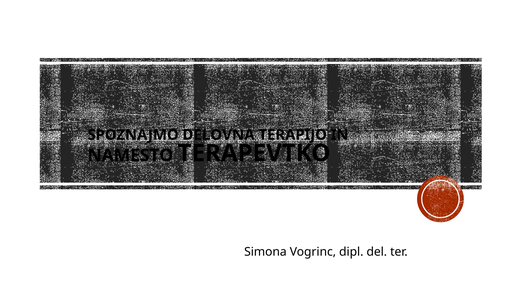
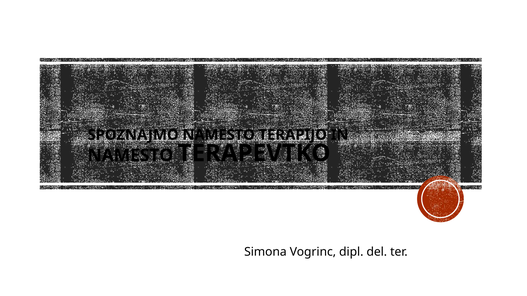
SPOZNAJMO DELOVNA: DELOVNA -> NAMESTO
